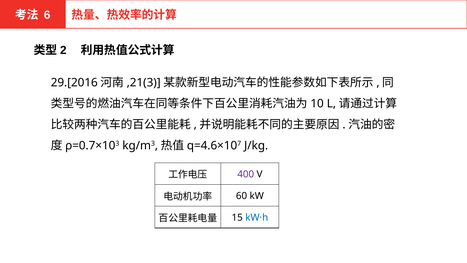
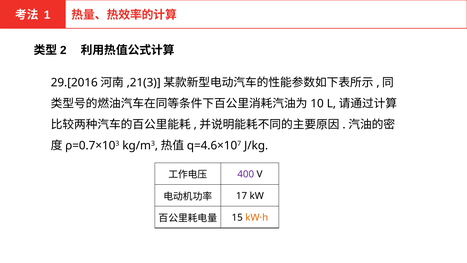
6: 6 -> 1
60: 60 -> 17
kW·h colour: blue -> orange
